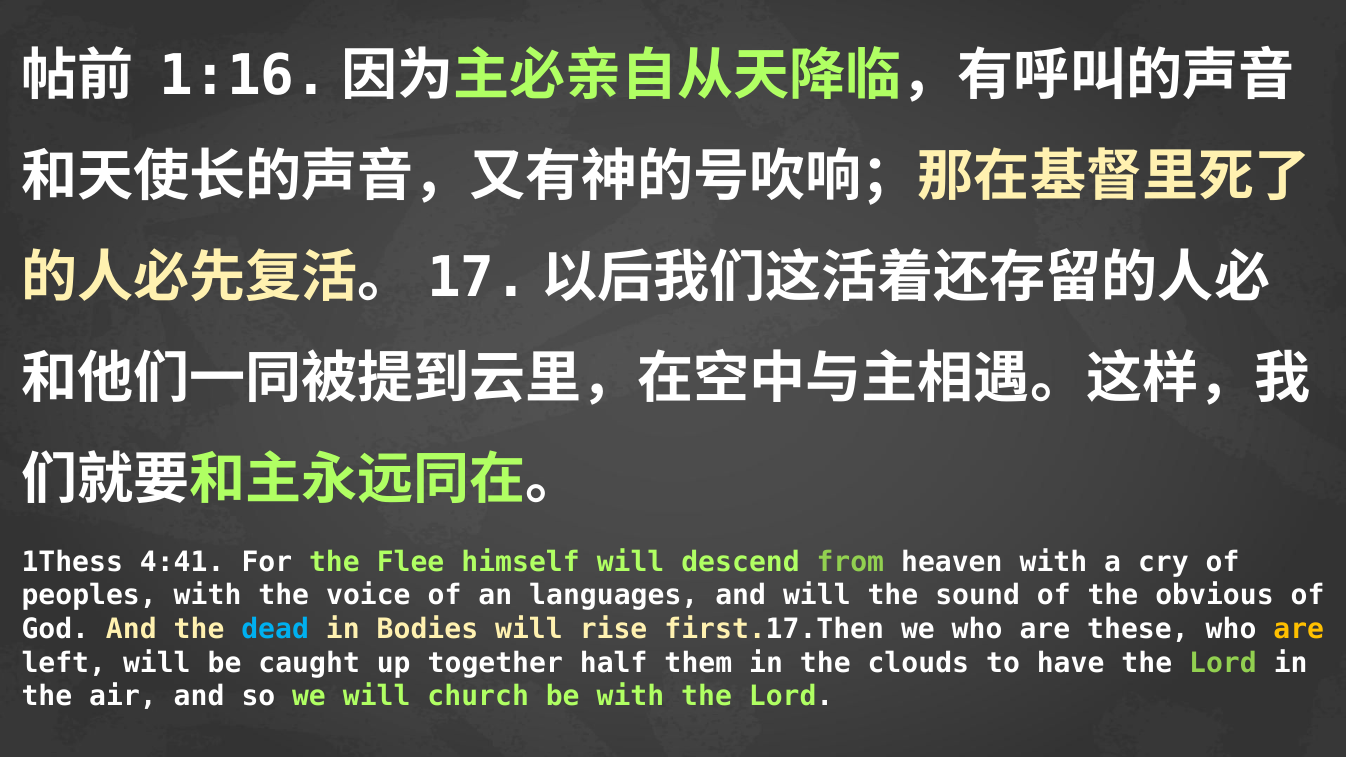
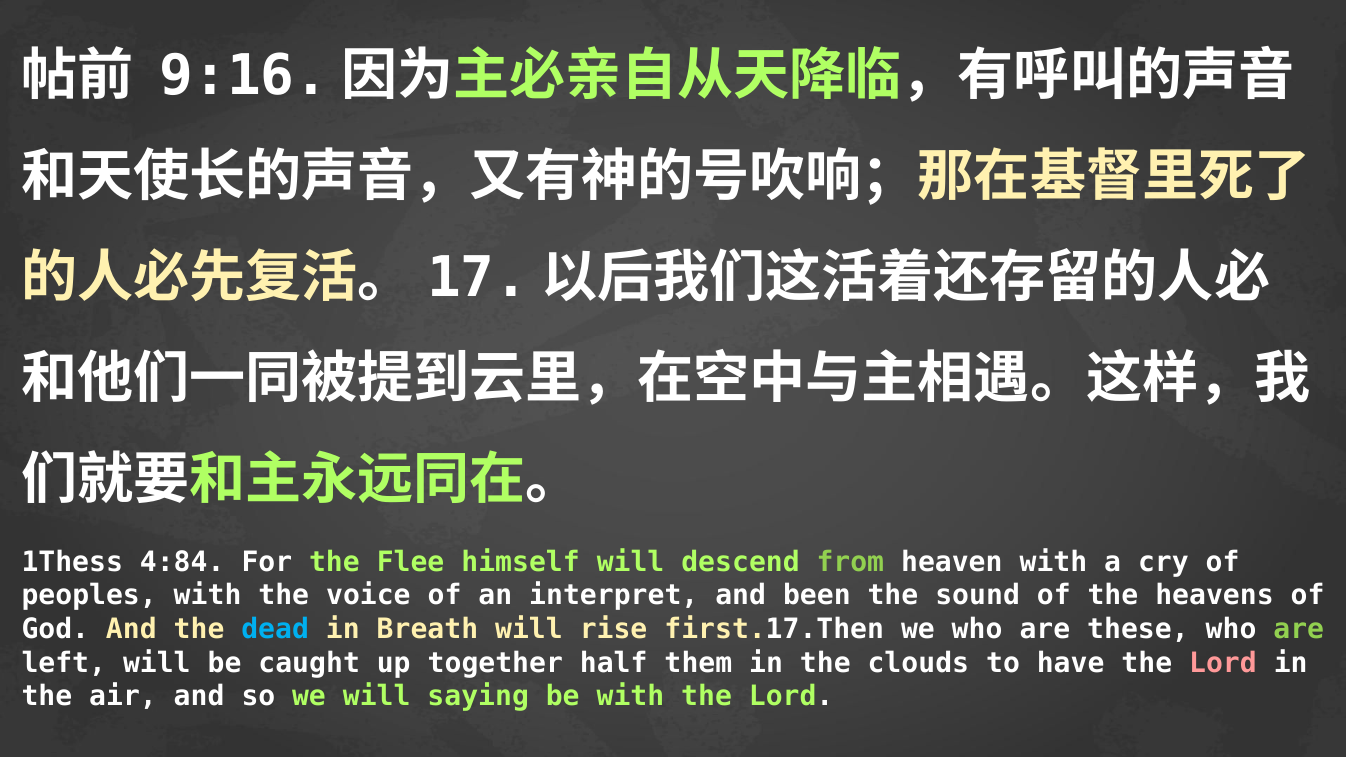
1:16: 1:16 -> 9:16
4:41: 4:41 -> 4:84
languages: languages -> interpret
and will: will -> been
obvious: obvious -> heavens
Bodies: Bodies -> Breath
are at (1299, 629) colour: yellow -> light green
Lord at (1223, 663) colour: light green -> pink
church: church -> saying
